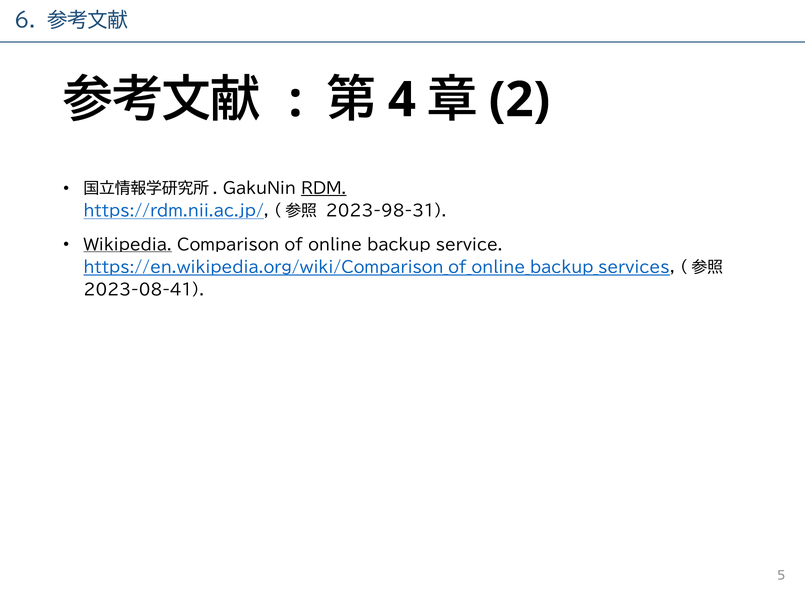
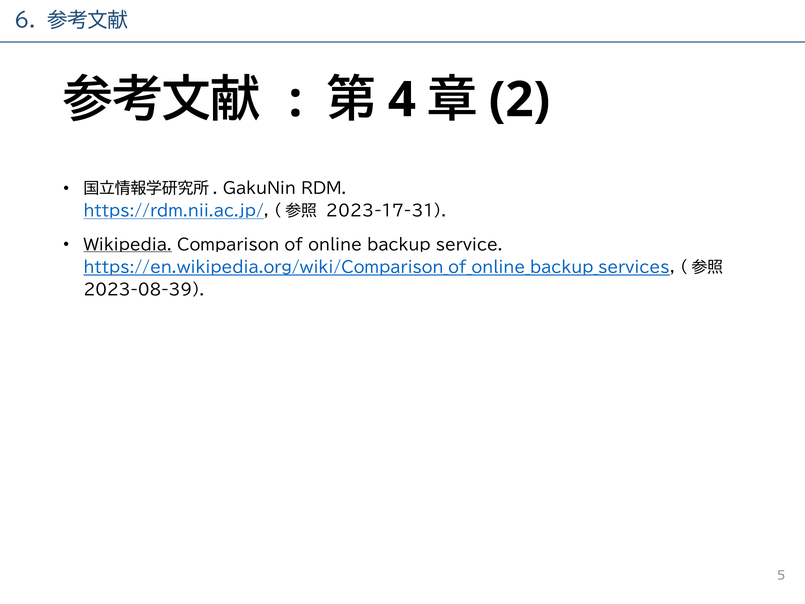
RDM underline: present -> none
2023-98-31: 2023-98-31 -> 2023-17-31
2023-08-41: 2023-08-41 -> 2023-08-39
